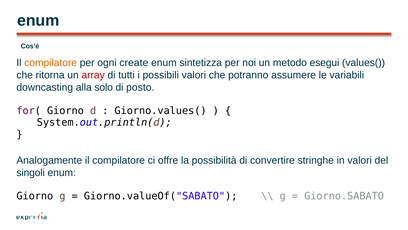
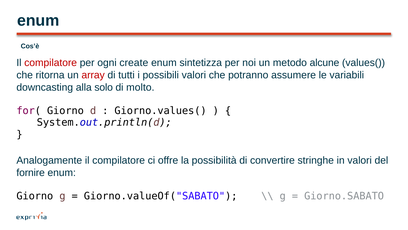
compilatore at (51, 63) colour: orange -> red
esegui: esegui -> alcune
posto: posto -> molto
singoli: singoli -> fornire
